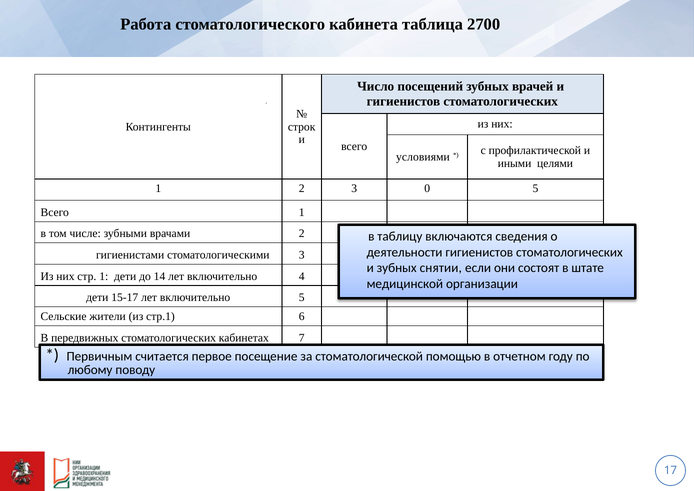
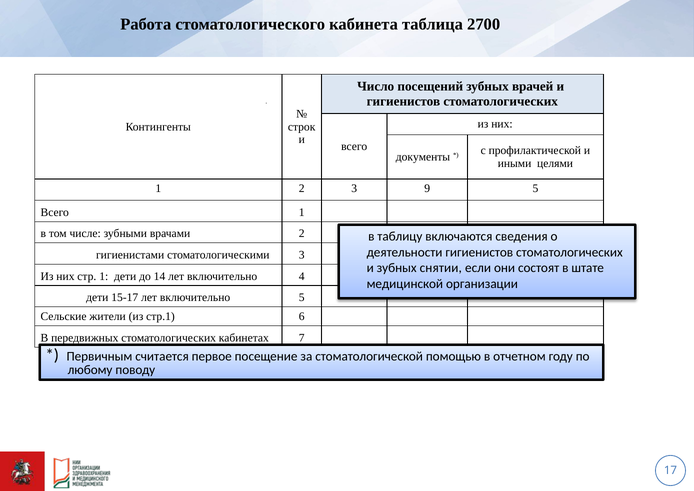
условиями: условиями -> документы
0: 0 -> 9
